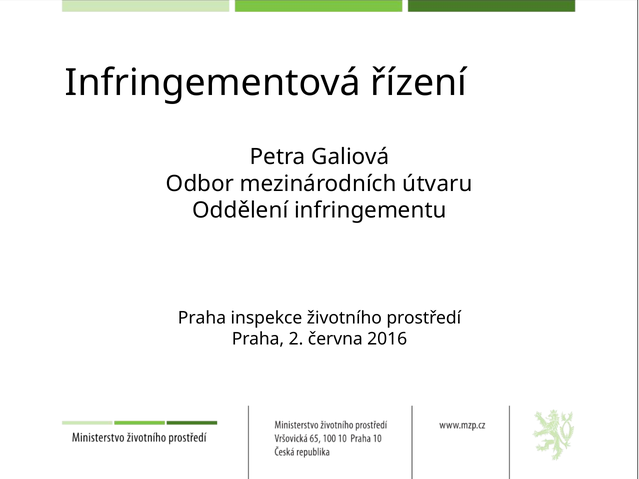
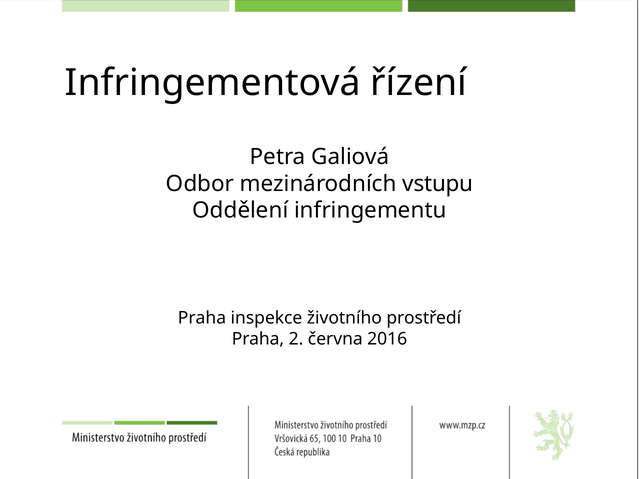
útvaru: útvaru -> vstupu
